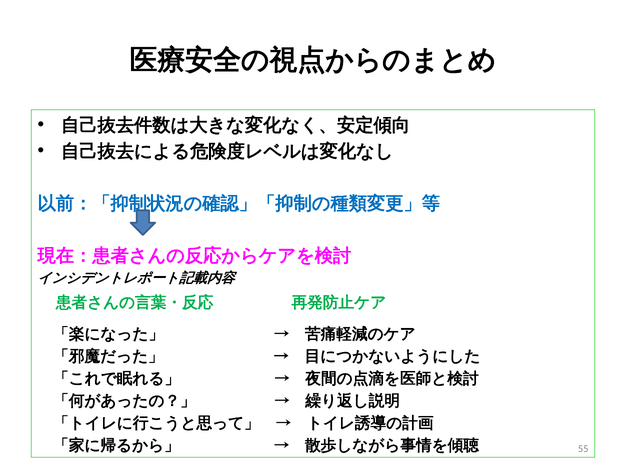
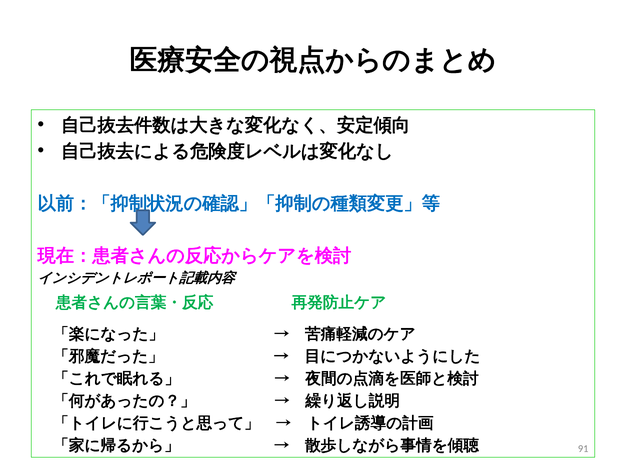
55: 55 -> 91
